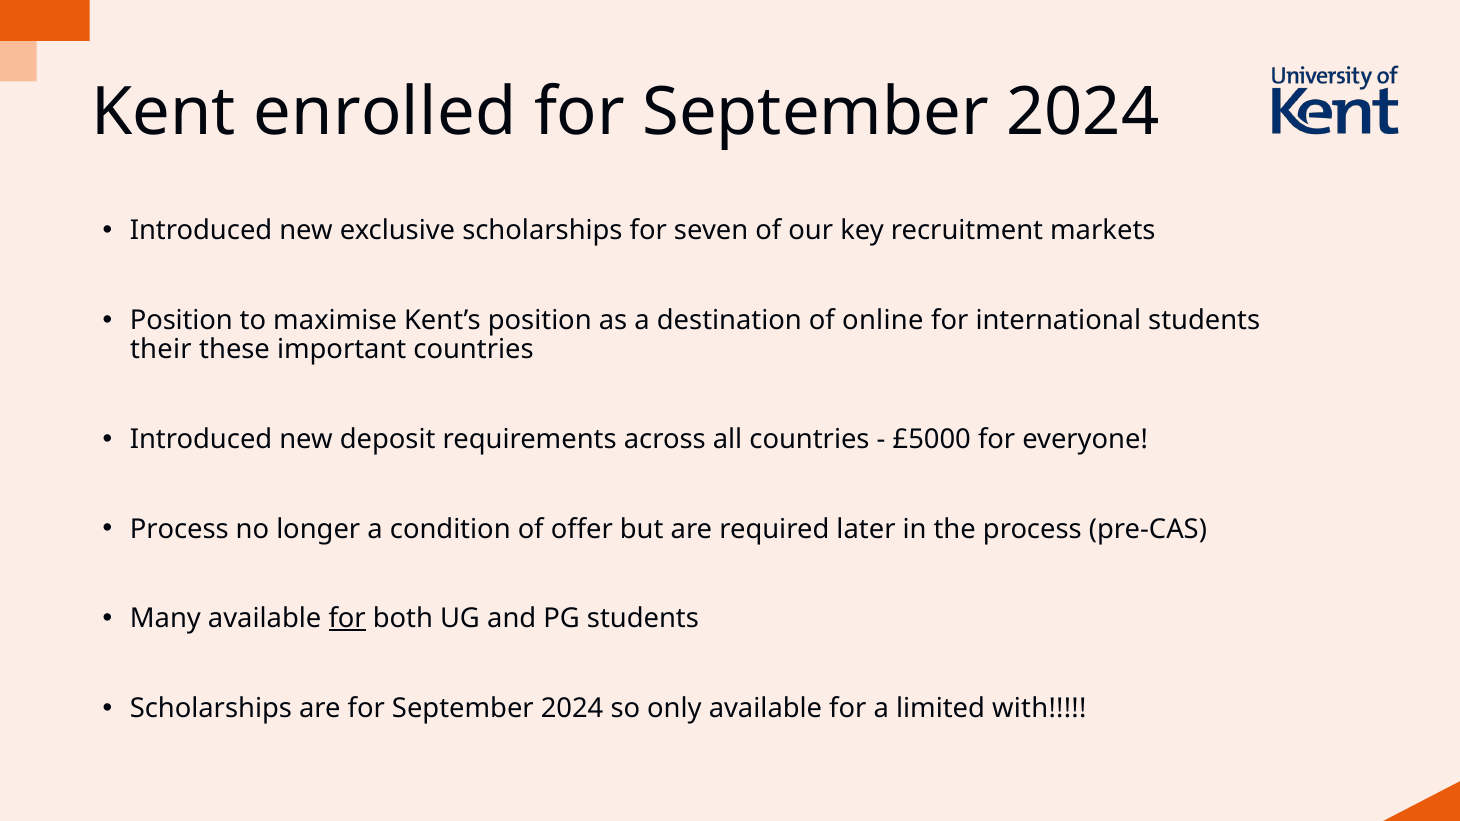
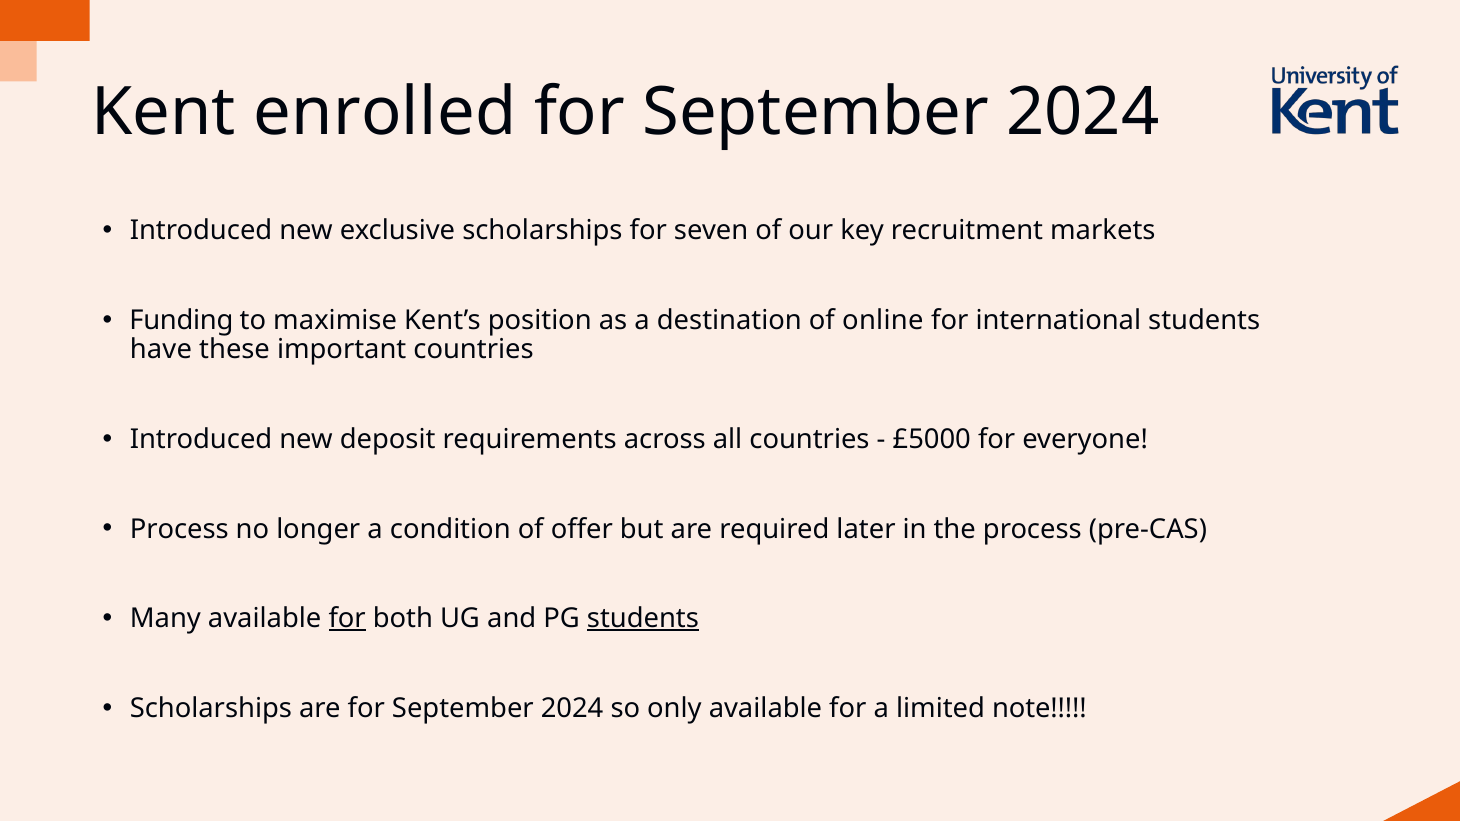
Position at (181, 320): Position -> Funding
their: their -> have
students at (643, 619) underline: none -> present
with: with -> note
